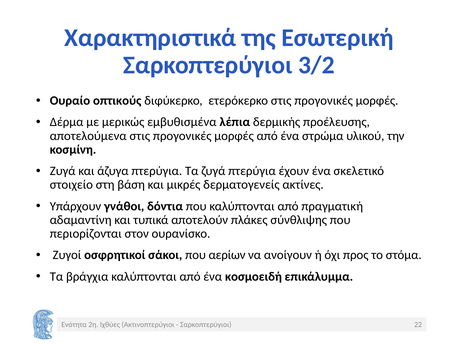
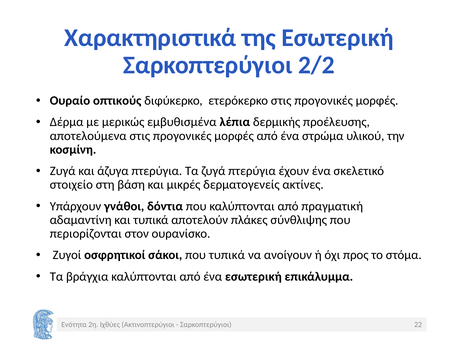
3/2: 3/2 -> 2/2
που αερίων: αερίων -> τυπικά
ένα κοσμοειδή: κοσμοειδή -> εσωτερική
